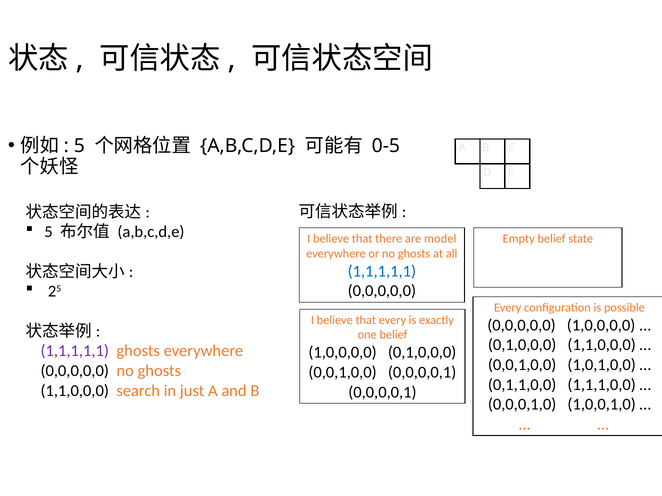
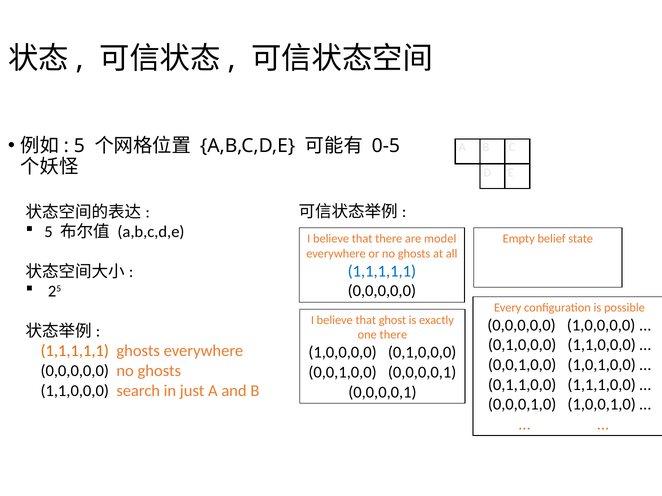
that every: every -> ghost
one belief: belief -> there
1,1,1,1,1 at (75, 351) colour: purple -> orange
